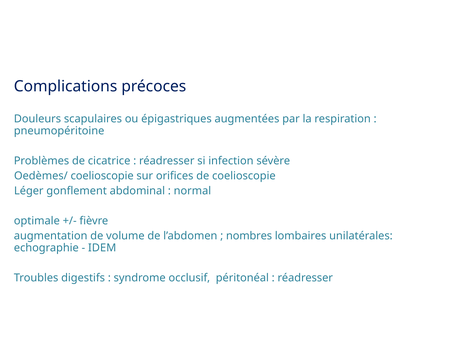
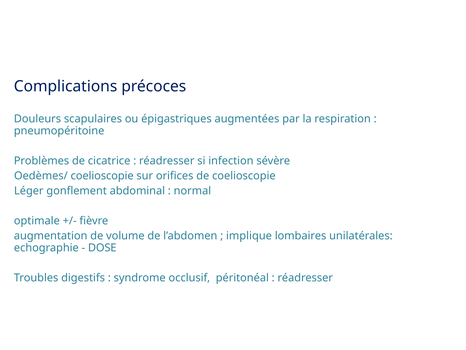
nombres: nombres -> implique
IDEM: IDEM -> DOSE
